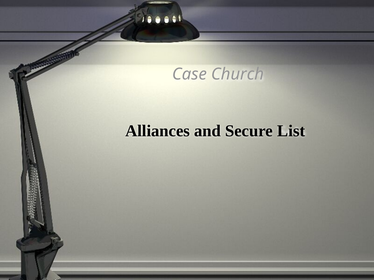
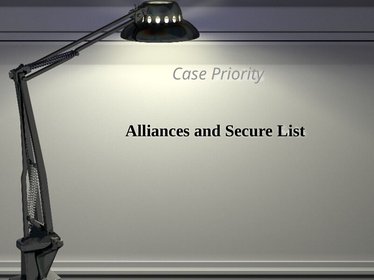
Church: Church -> Priority
